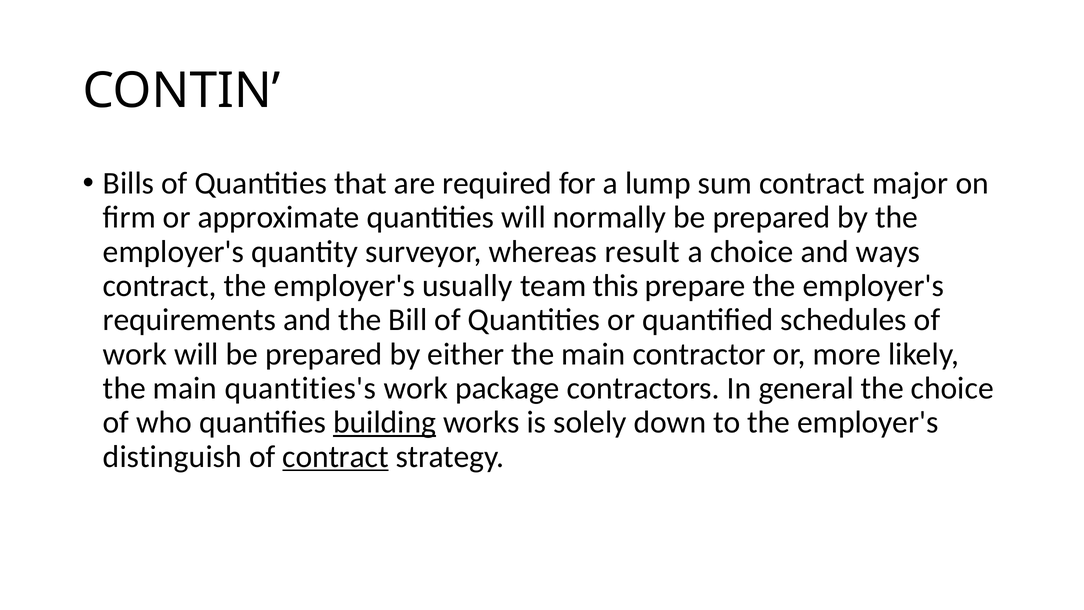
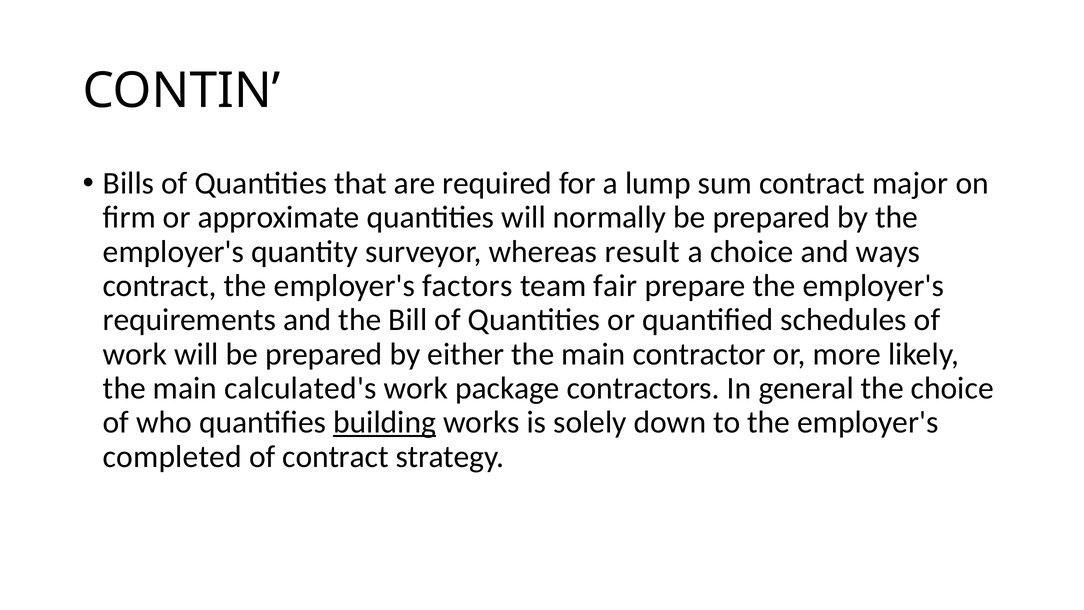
usually: usually -> factors
this: this -> fair
quantities's: quantities's -> calculated's
distinguish: distinguish -> completed
contract at (336, 456) underline: present -> none
